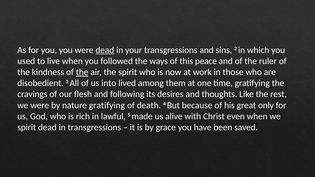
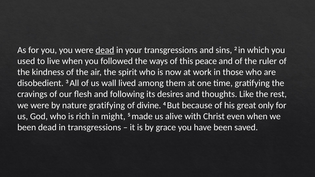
the at (82, 72) underline: present -> none
into: into -> wall
death: death -> divine
lawful: lawful -> might
spirit at (27, 127): spirit -> been
